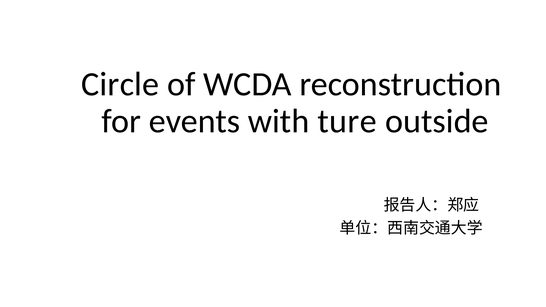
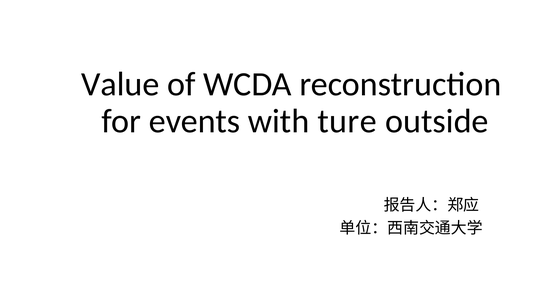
Circle: Circle -> Value
